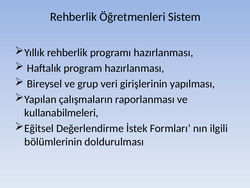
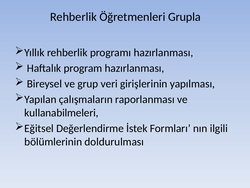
Sistem: Sistem -> Grupla
